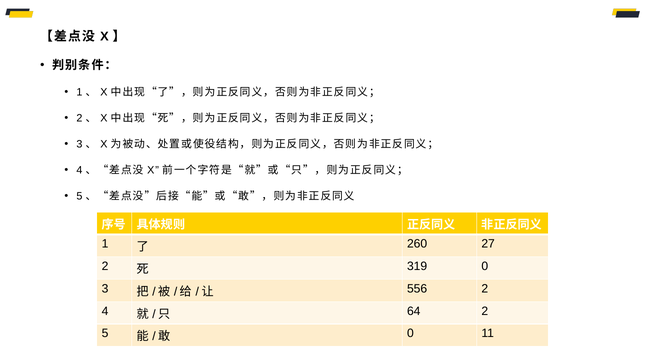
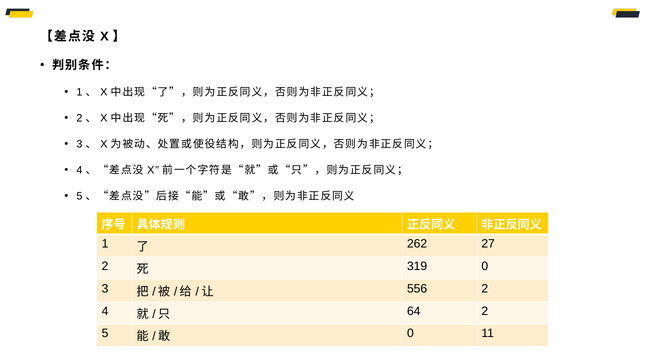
260: 260 -> 262
